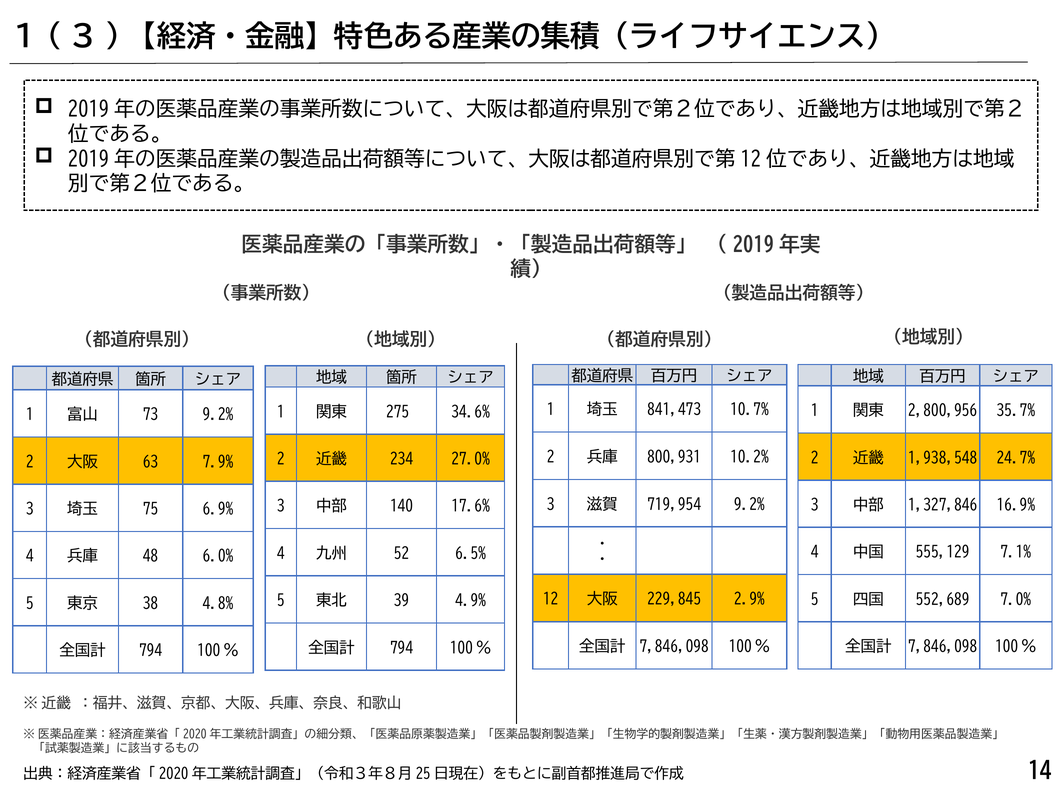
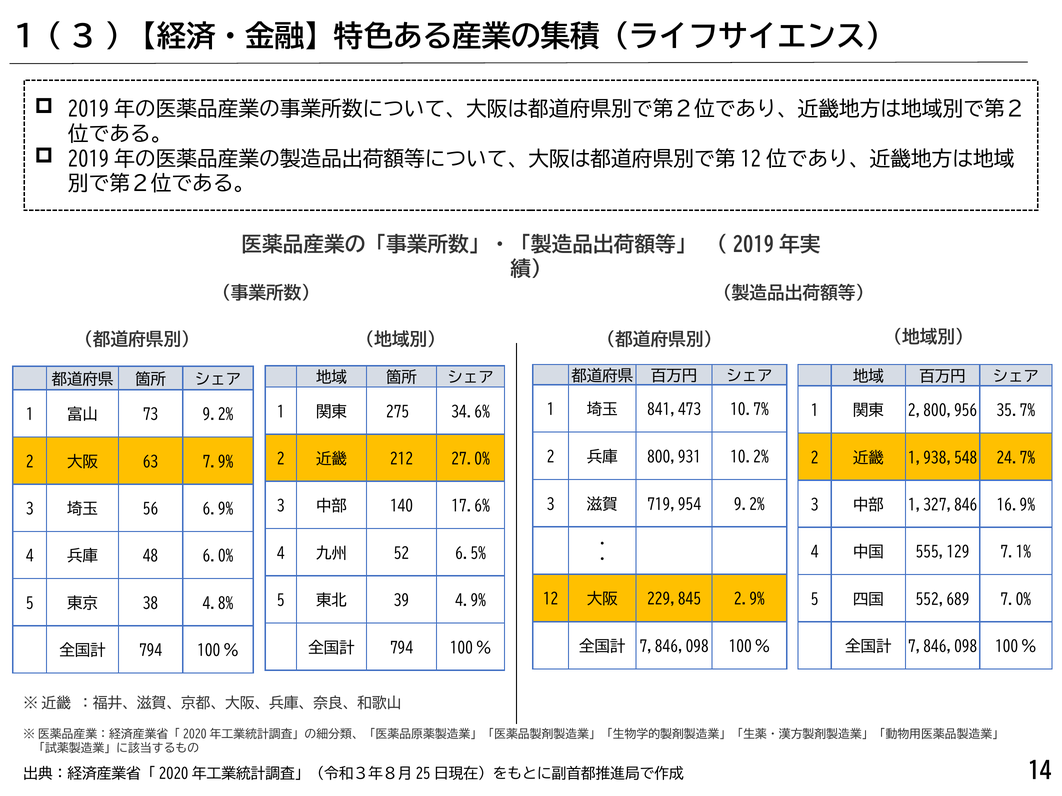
234: 234 -> 212
75: 75 -> 56
